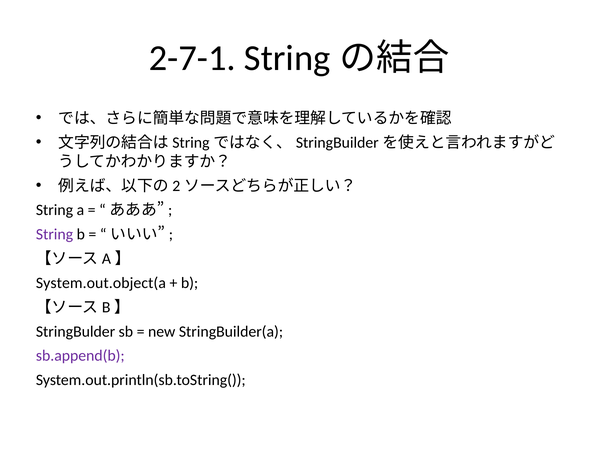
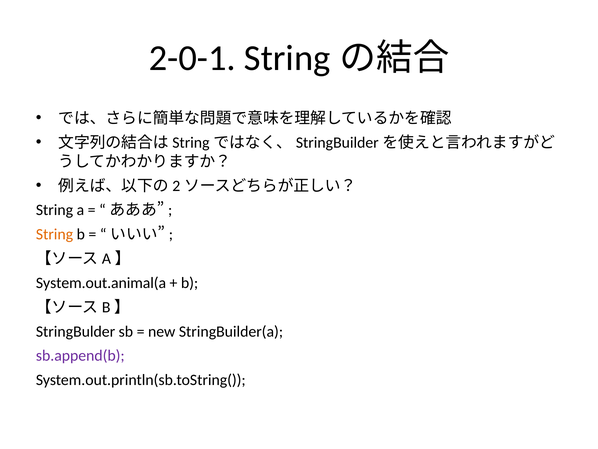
2-7-1: 2-7-1 -> 2-0-1
String at (54, 234) colour: purple -> orange
System.out.object(a: System.out.object(a -> System.out.animal(a
